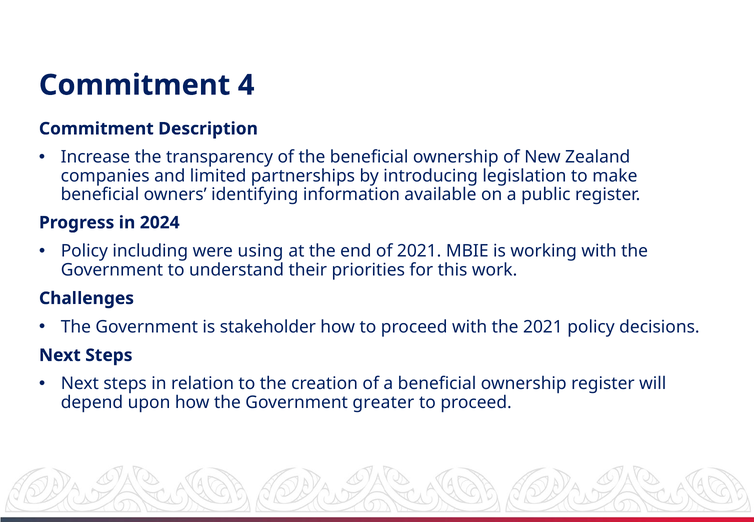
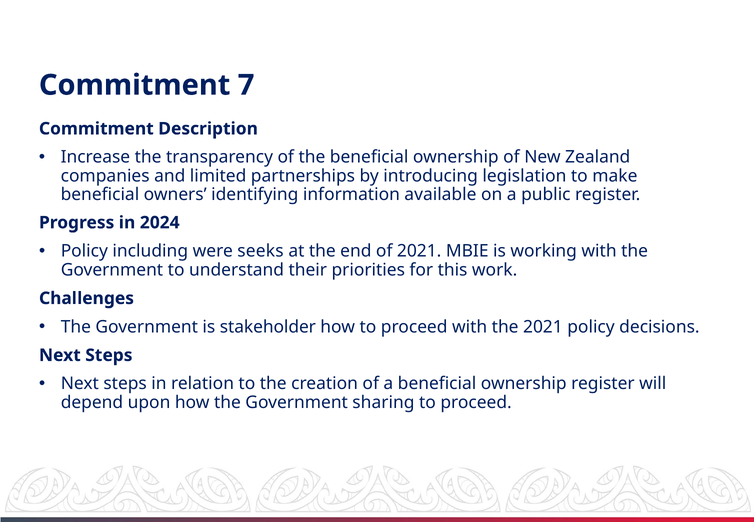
4: 4 -> 7
using: using -> seeks
greater: greater -> sharing
